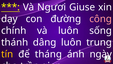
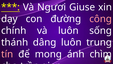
tín colour: yellow -> pink
tháng: tháng -> mong
ngày: ngày -> chìm
